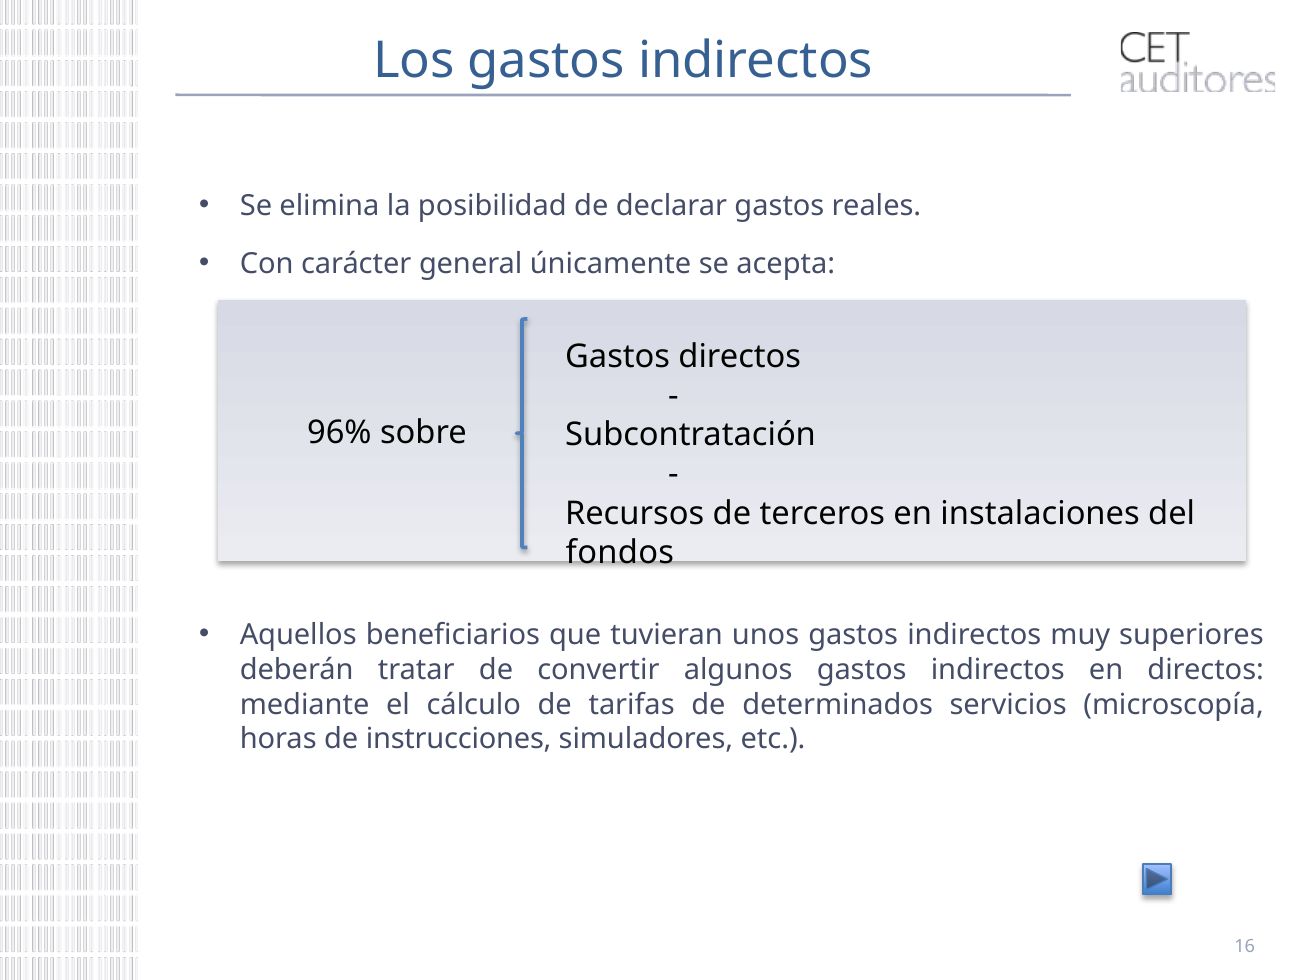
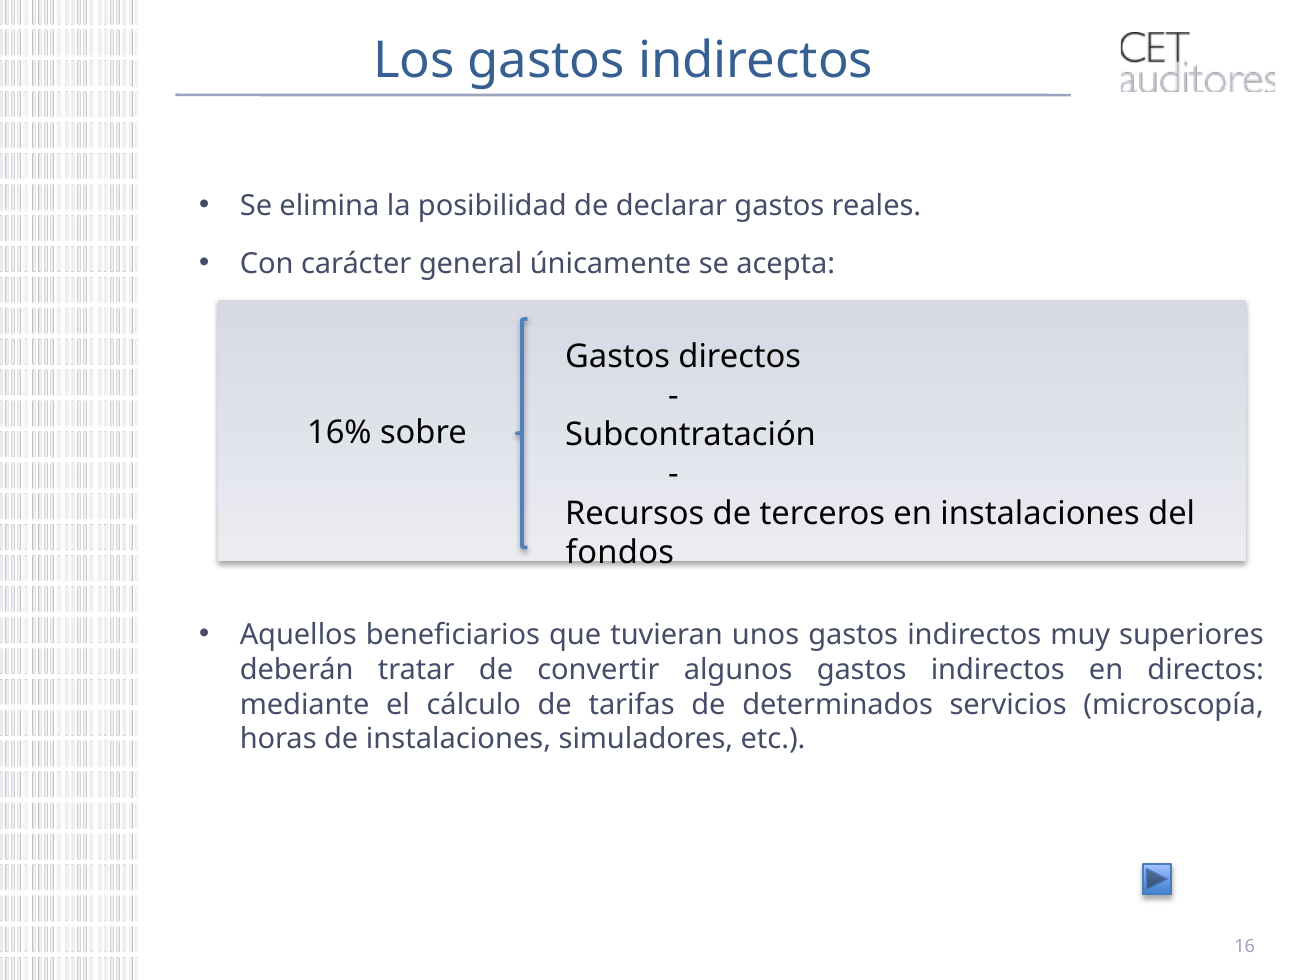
96%: 96% -> 16%
de instrucciones: instrucciones -> instalaciones
